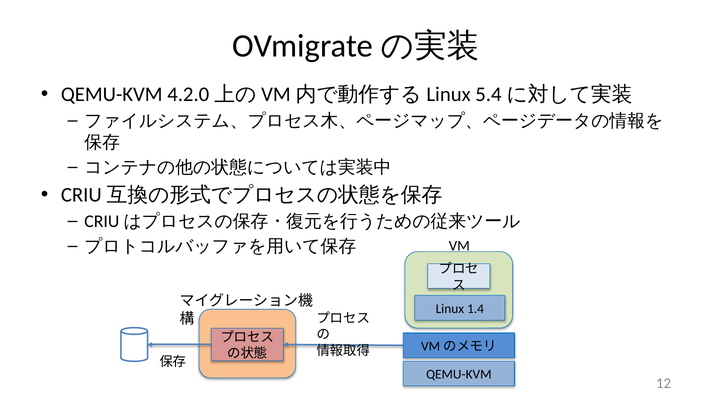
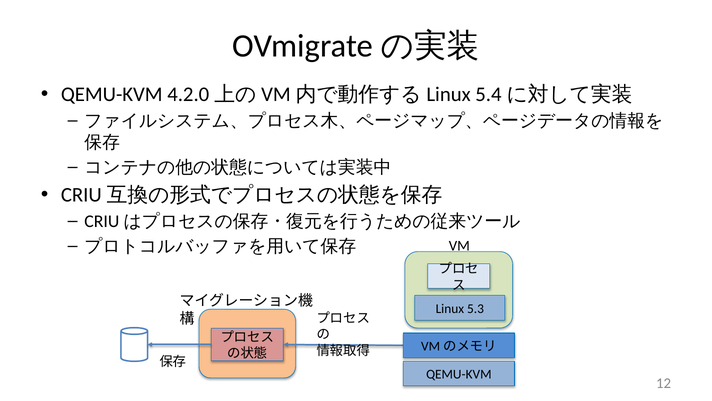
1.4: 1.4 -> 5.3
